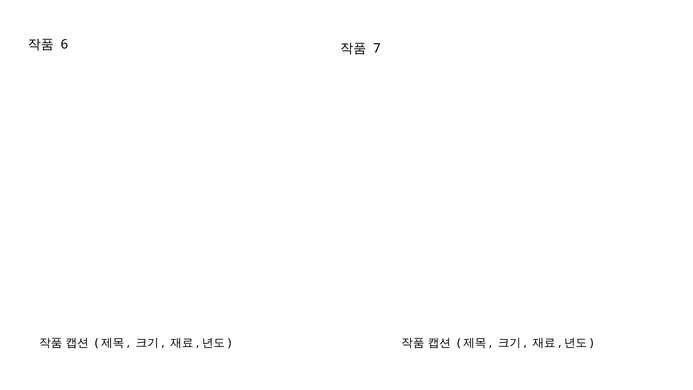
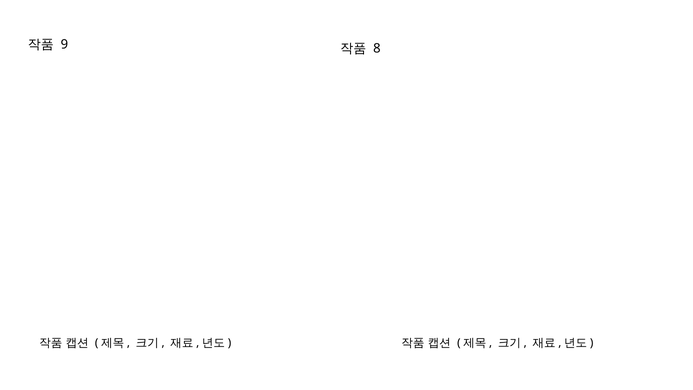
6: 6 -> 9
7: 7 -> 8
